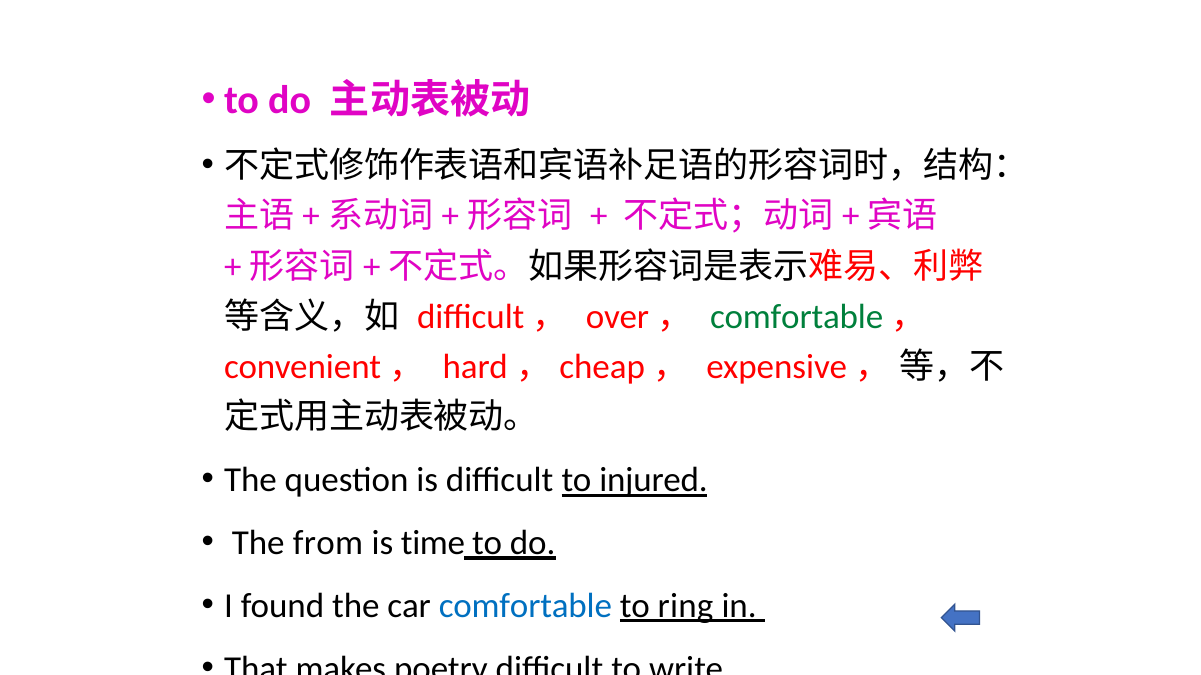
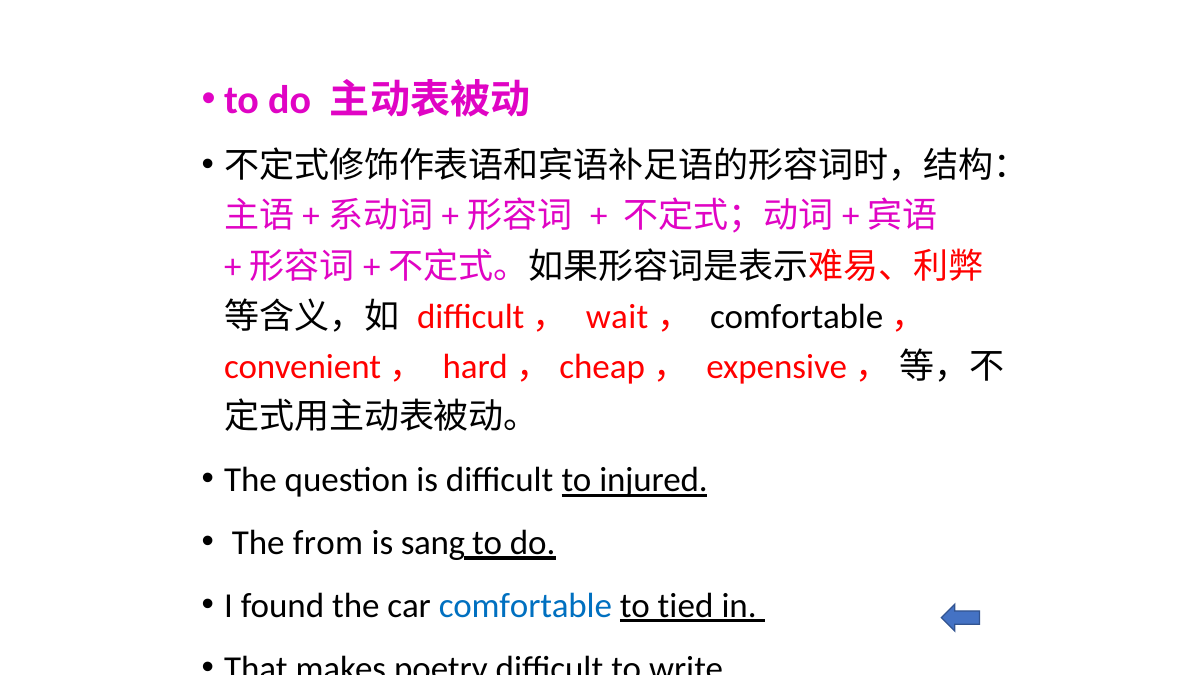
over: over -> wait
comfortable at (797, 317) colour: green -> black
time: time -> sang
ring: ring -> tied
